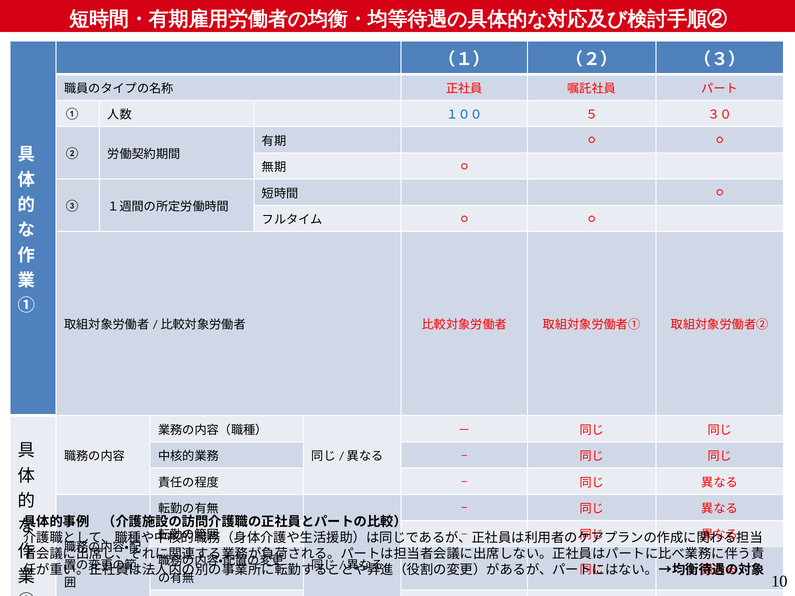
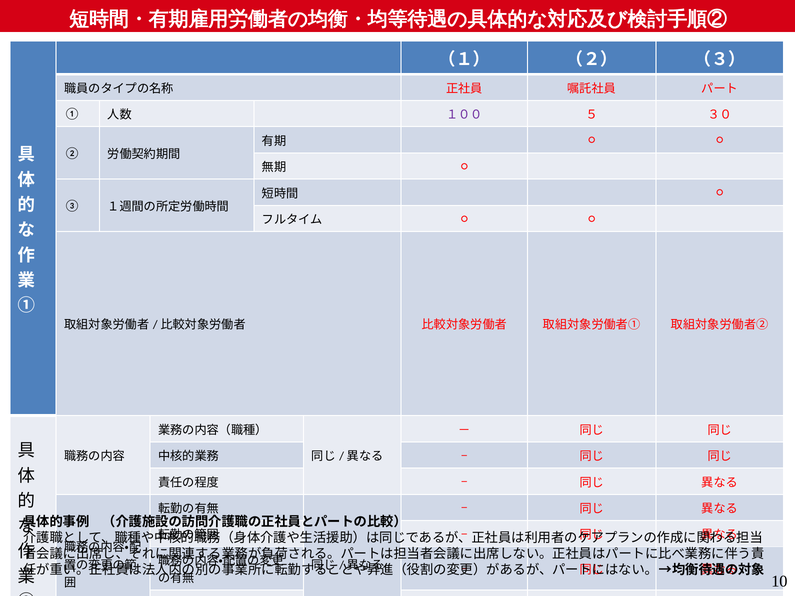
１００ colour: blue -> purple
